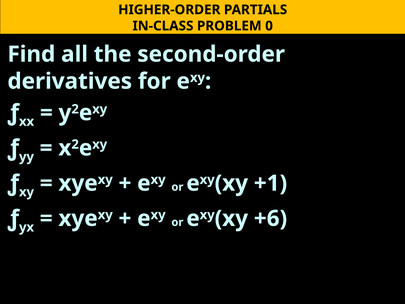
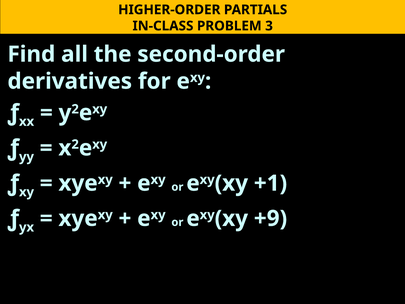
0: 0 -> 3
+6: +6 -> +9
